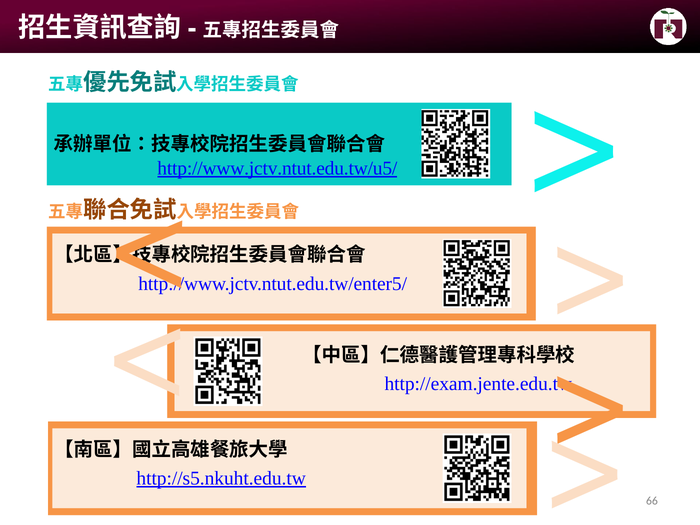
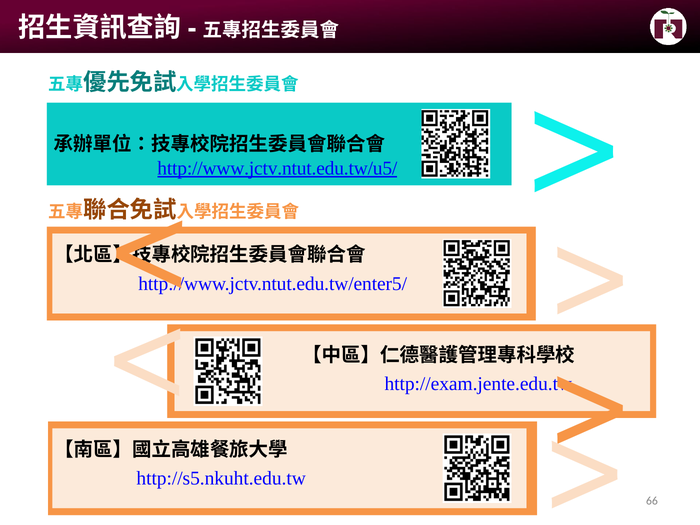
http://s5.nkuht.edu.tw underline: present -> none
